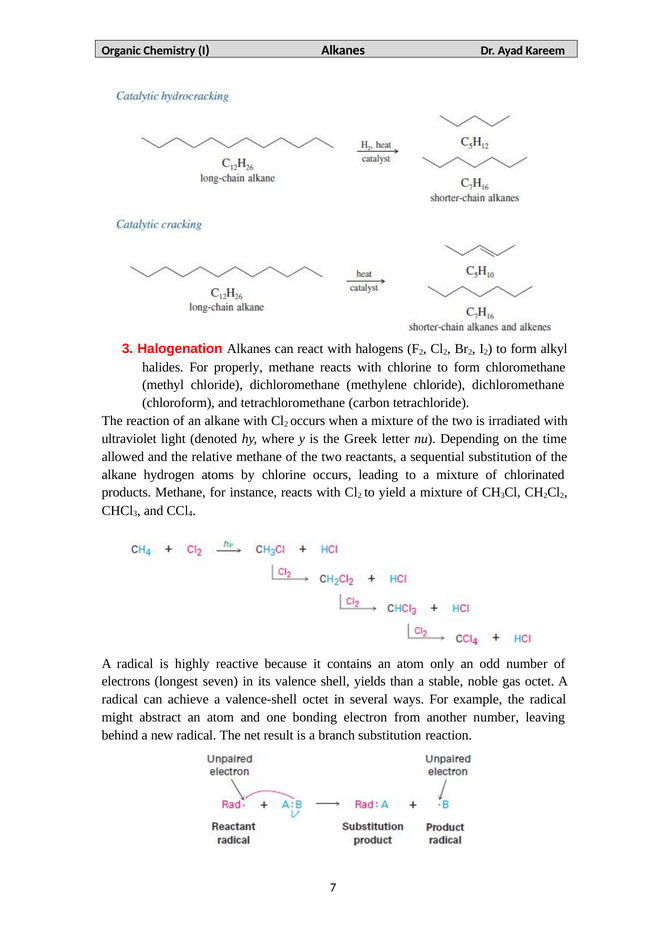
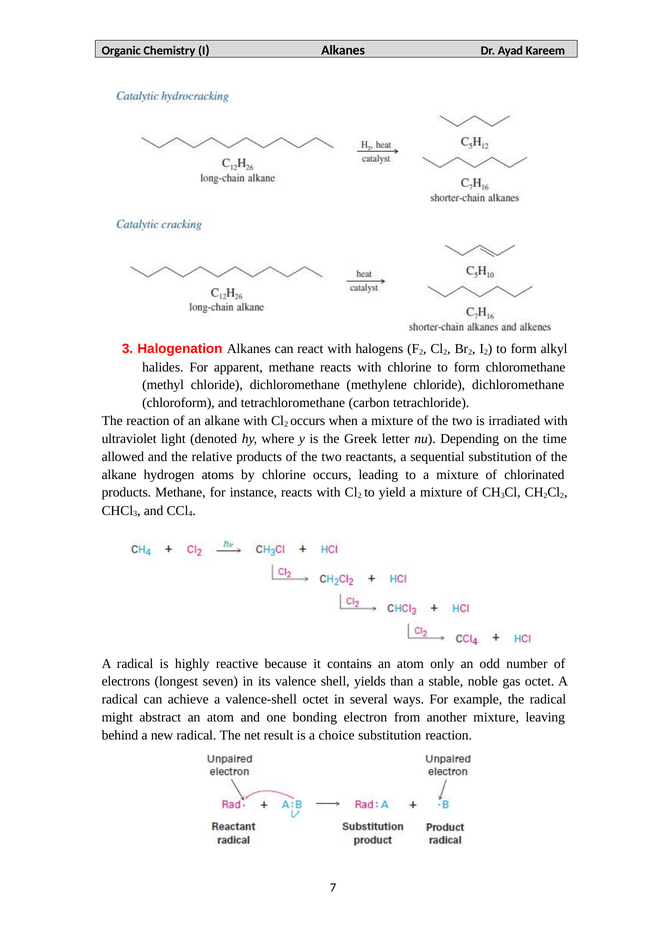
properly: properly -> apparent
relative methane: methane -> products
another number: number -> mixture
branch: branch -> choice
